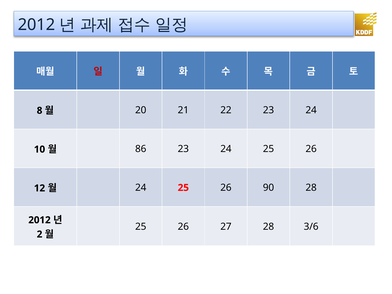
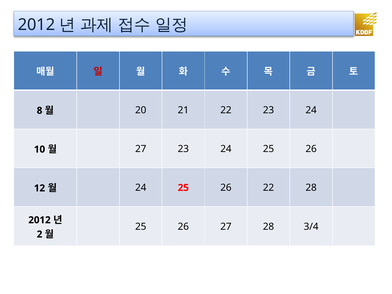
86 at (141, 149): 86 -> 27
26 90: 90 -> 22
3/6: 3/6 -> 3/4
